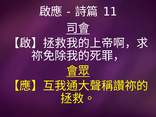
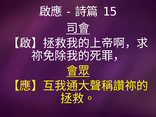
11: 11 -> 15
